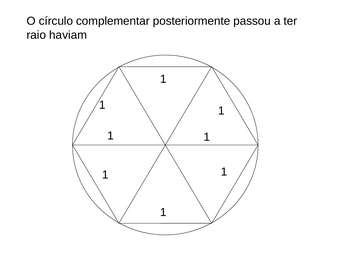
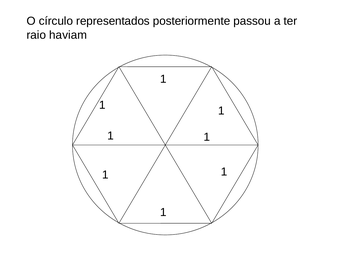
complementar: complementar -> representados
